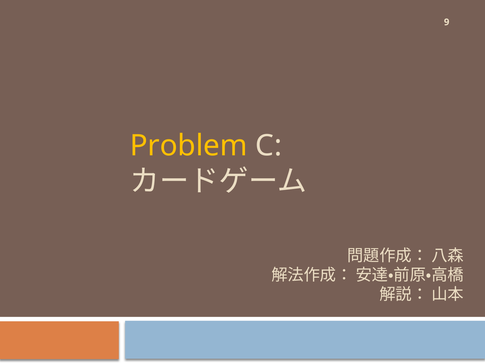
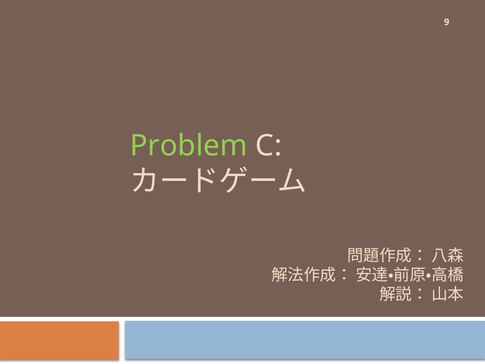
Problem colour: yellow -> light green
